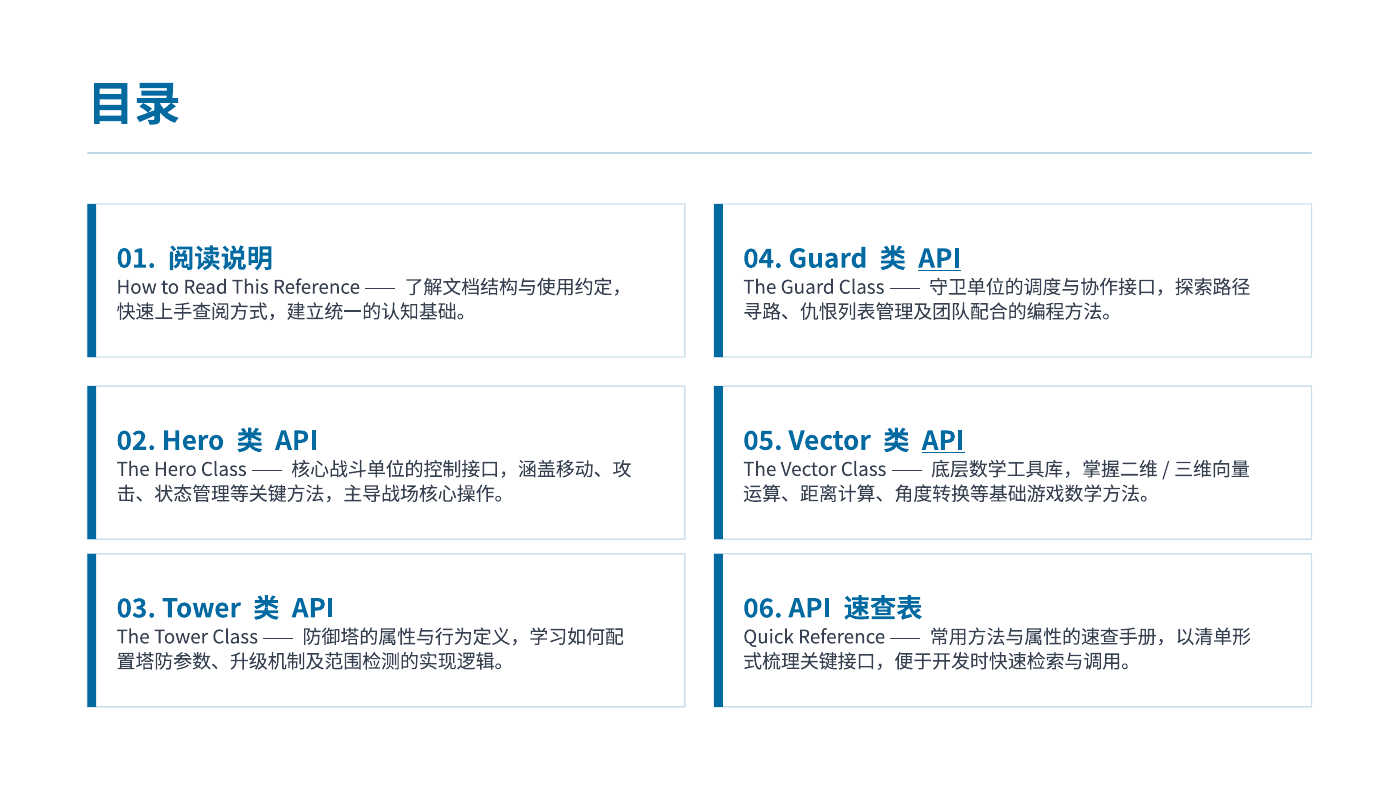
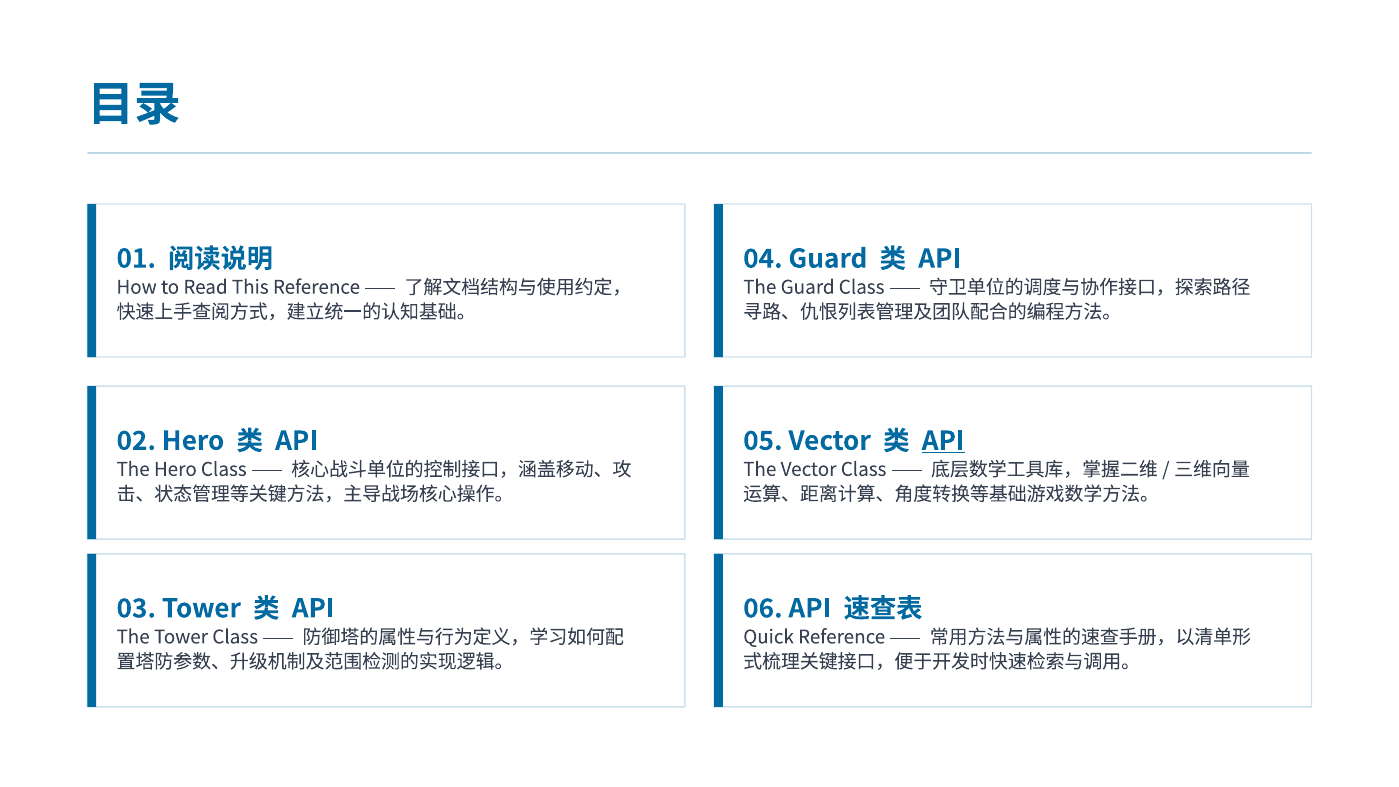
API at (940, 259) underline: present -> none
